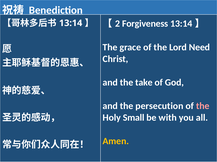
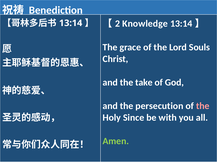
Forgiveness: Forgiveness -> Knowledge
Need: Need -> Souls
Small: Small -> Since
Amen colour: yellow -> light green
